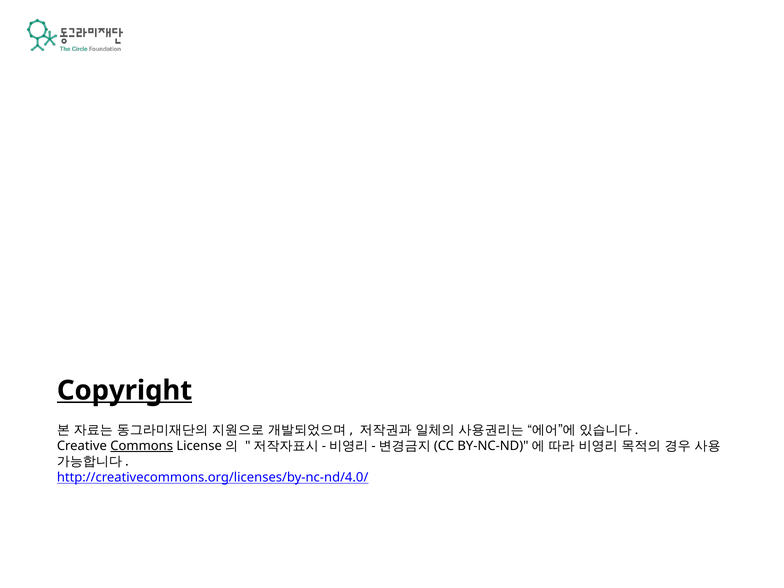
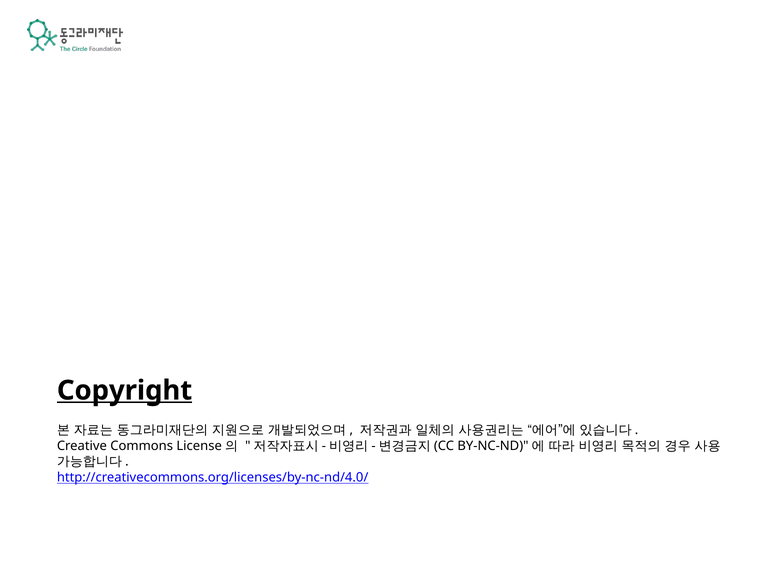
Commons underline: present -> none
